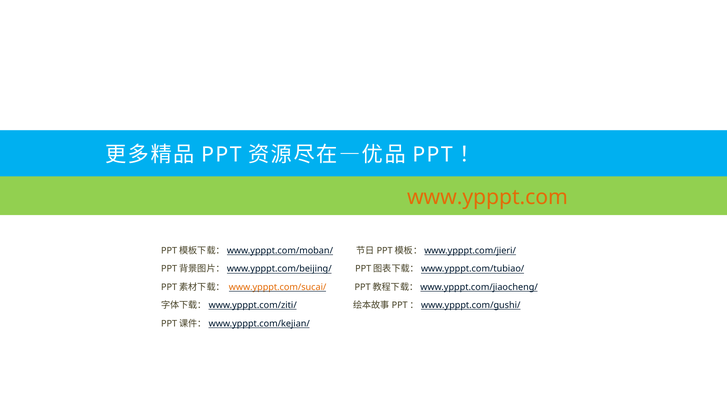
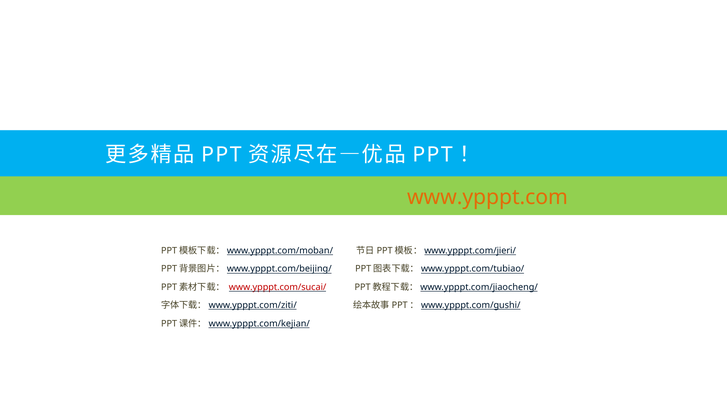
www.ypppt.com/sucai/ colour: orange -> red
